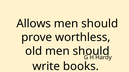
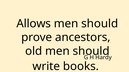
worthless: worthless -> ancestors
